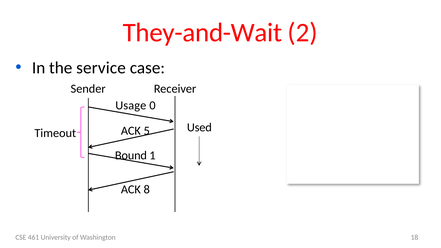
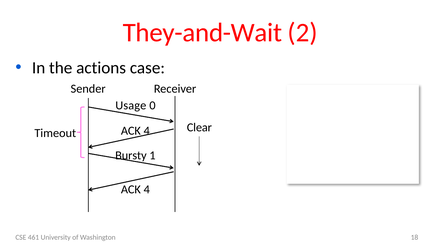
service: service -> actions
5 at (147, 131): 5 -> 4
Used: Used -> Clear
Bound: Bound -> Bursty
8 at (147, 190): 8 -> 4
